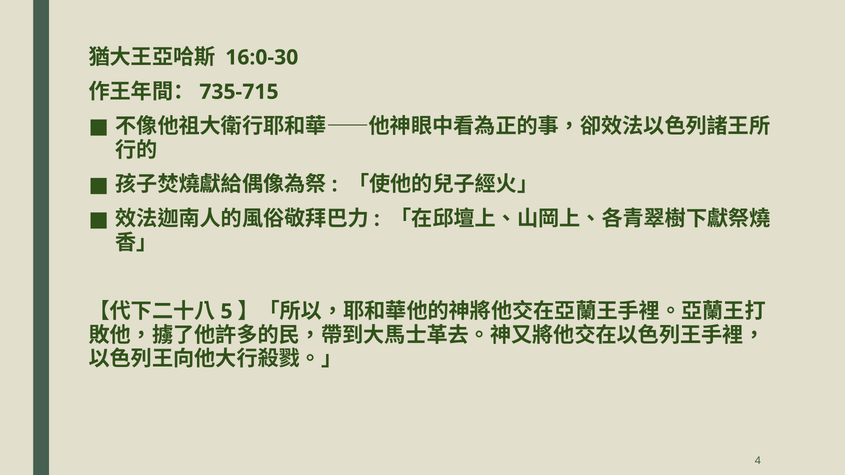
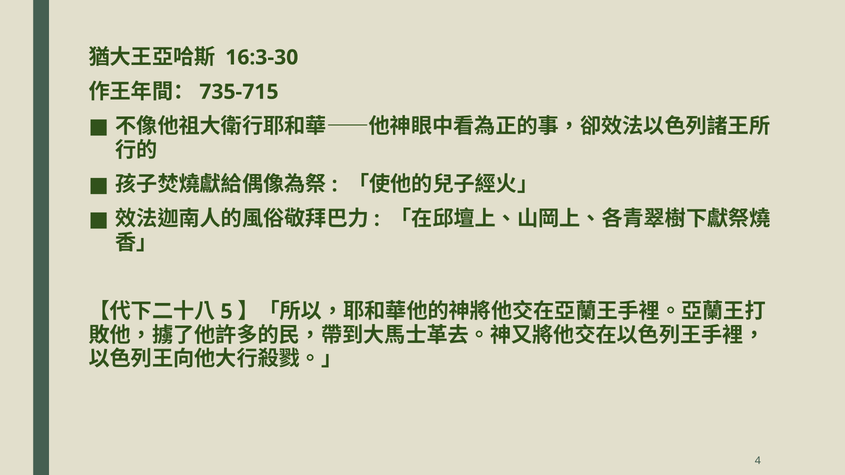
16:0-30: 16:0-30 -> 16:3-30
